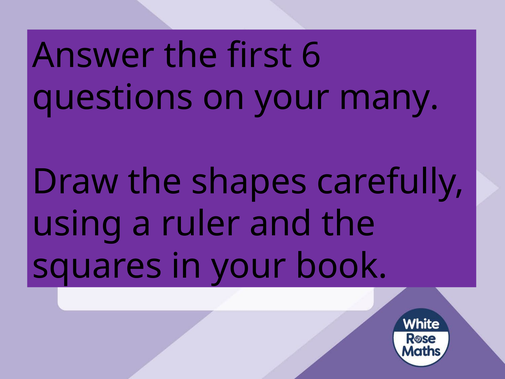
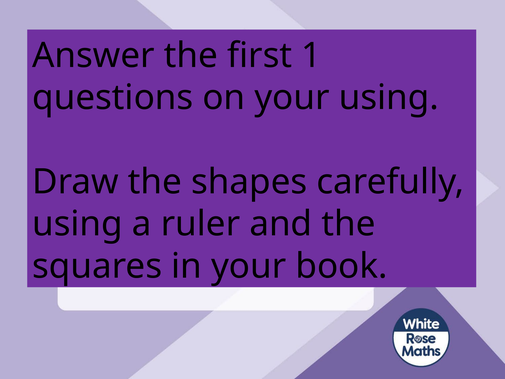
first 6: 6 -> 1
your many: many -> using
